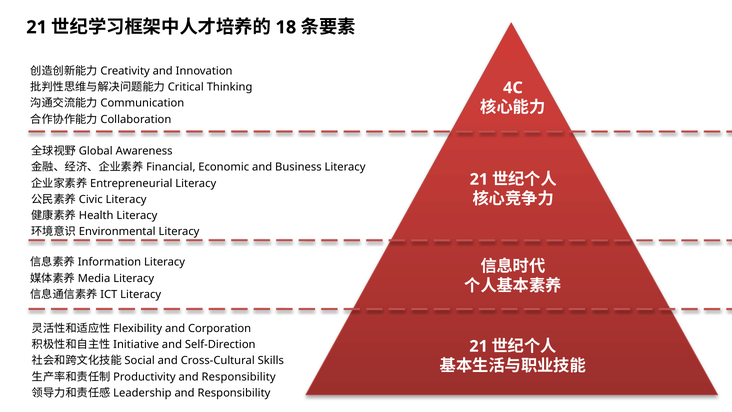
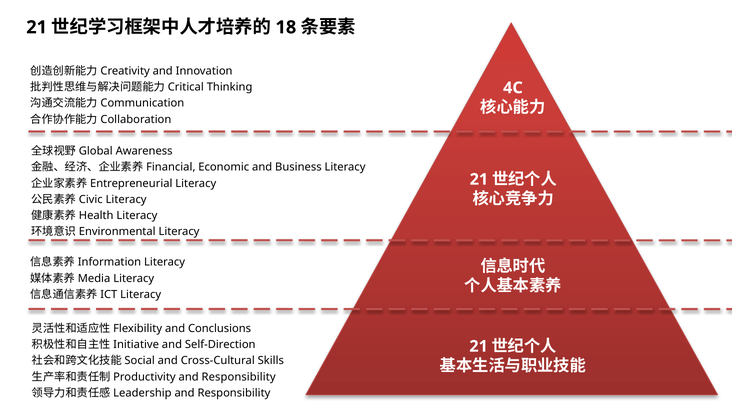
Corporation: Corporation -> Conclusions
